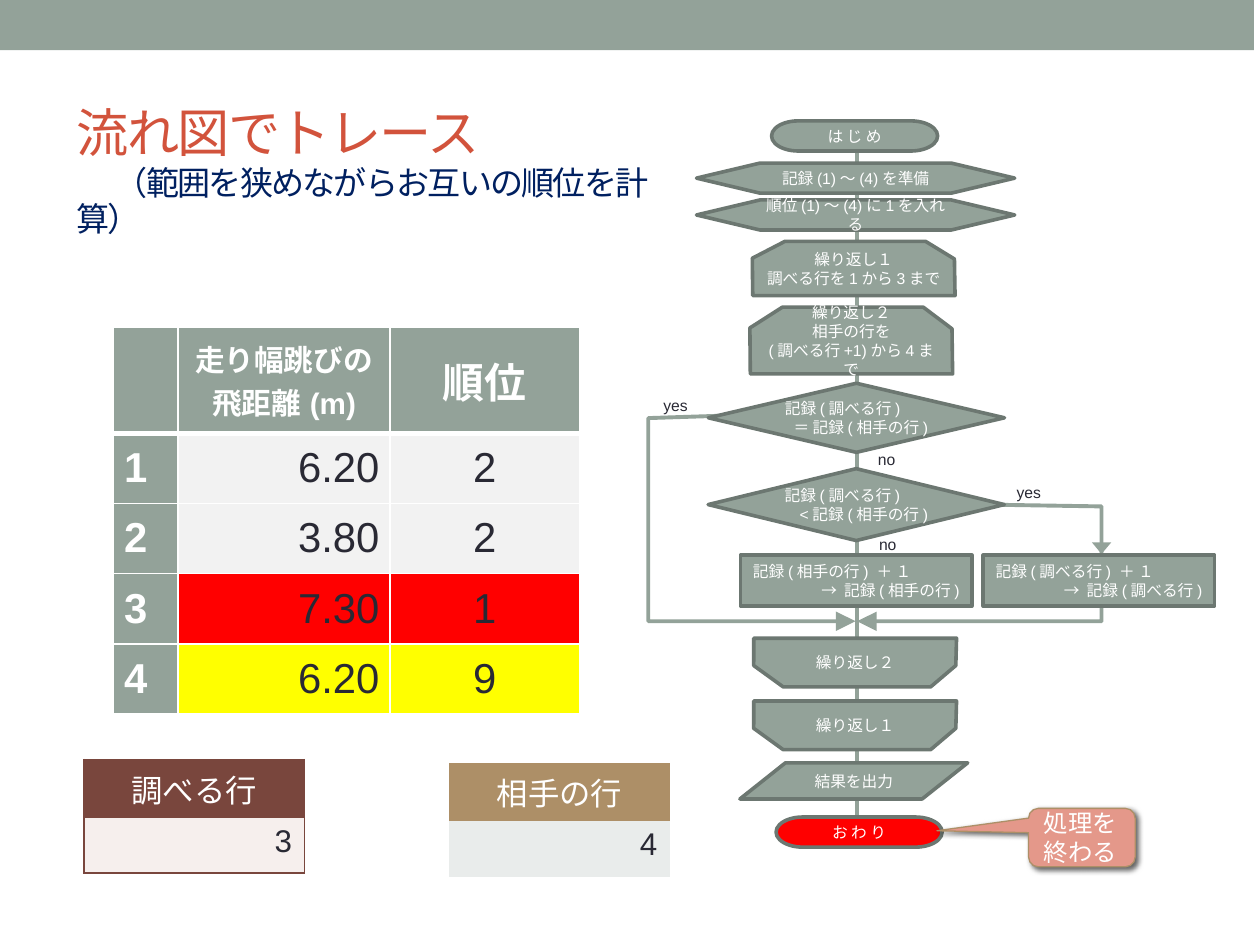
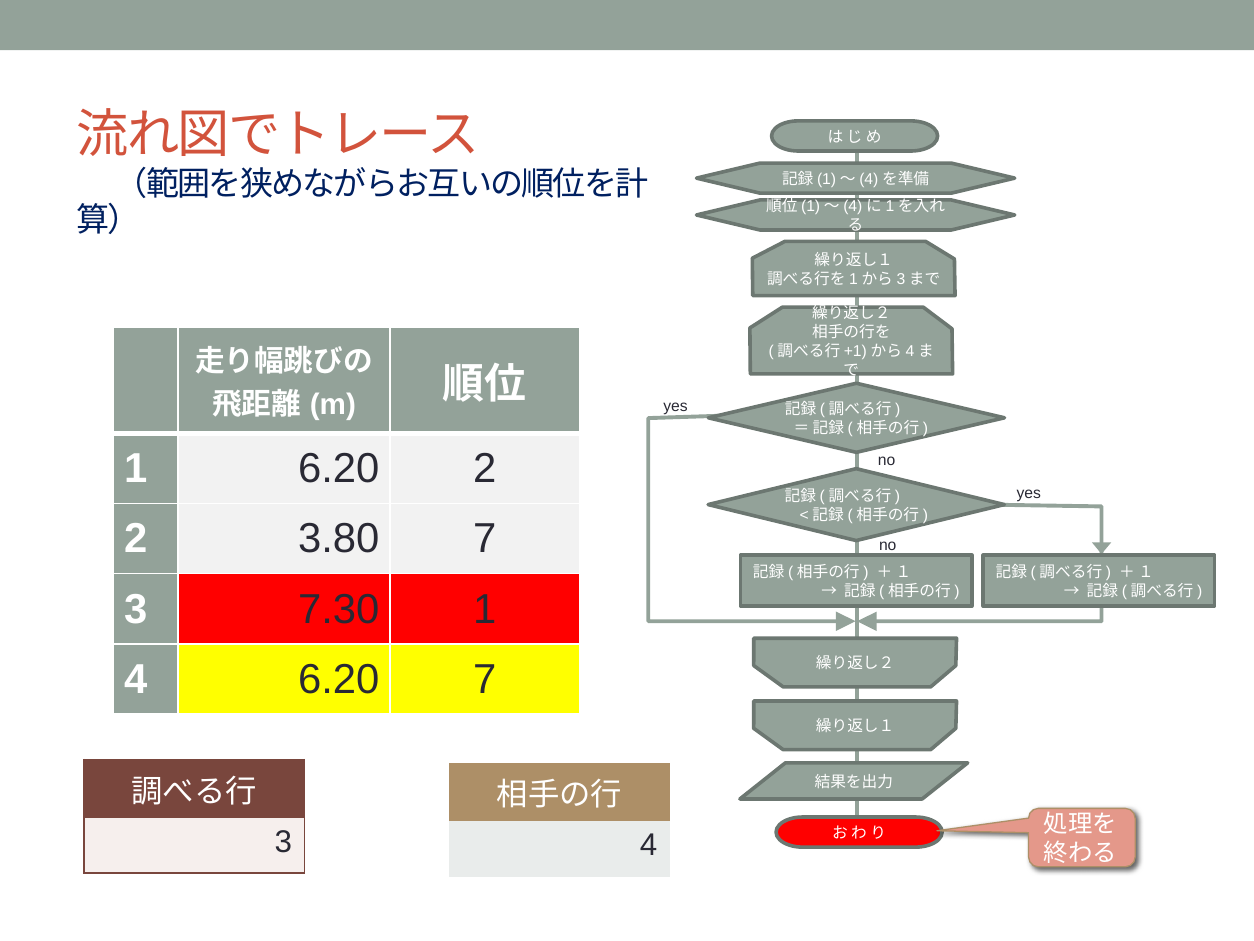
3.80 2: 2 -> 7
6.20 9: 9 -> 7
